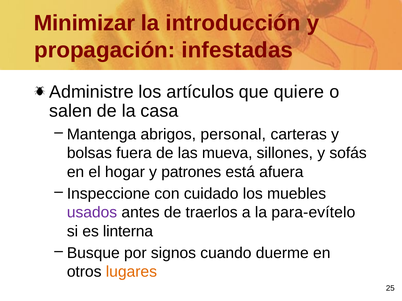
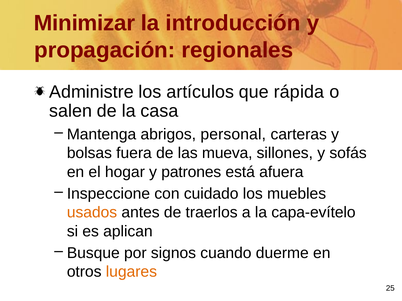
infestadas: infestadas -> regionales
quiere: quiere -> rápida
usados colour: purple -> orange
para-evítelo: para-evítelo -> capa-evítelo
linterna: linterna -> aplican
